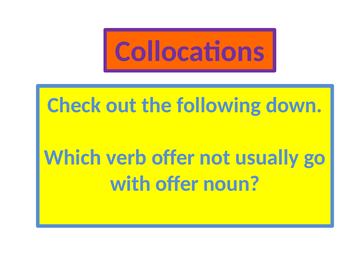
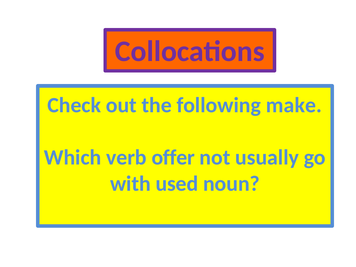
down: down -> make
with offer: offer -> used
